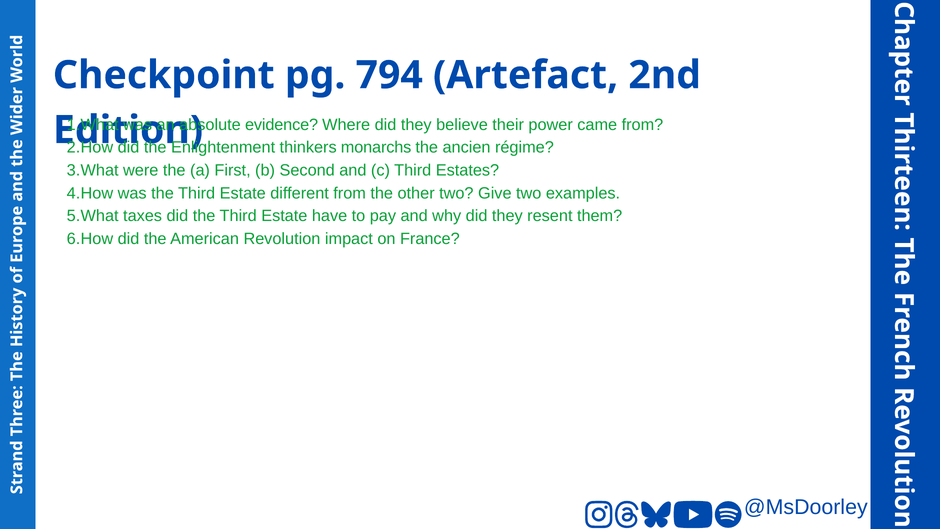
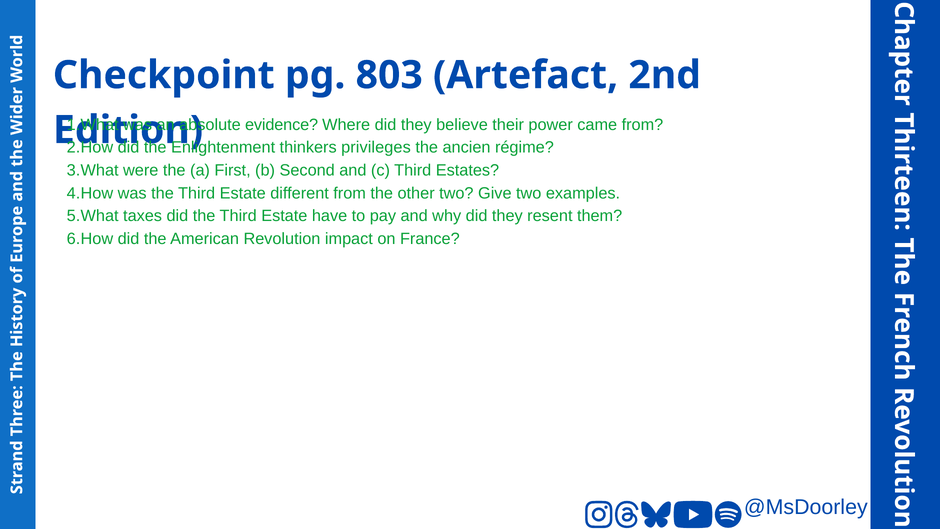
794: 794 -> 803
monarchs: monarchs -> privileges
